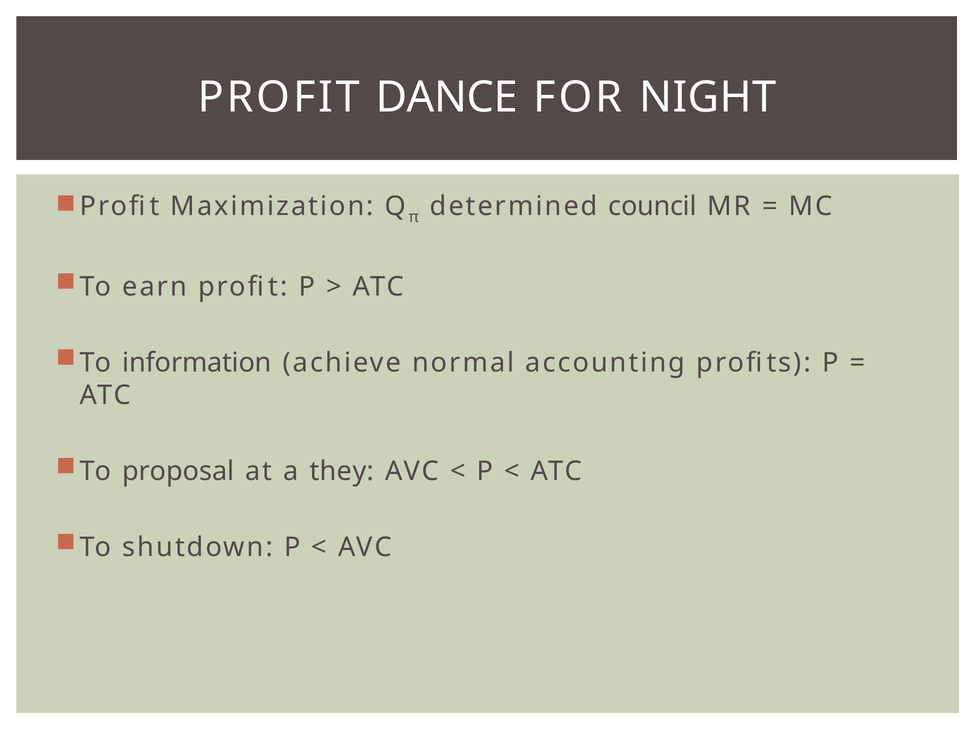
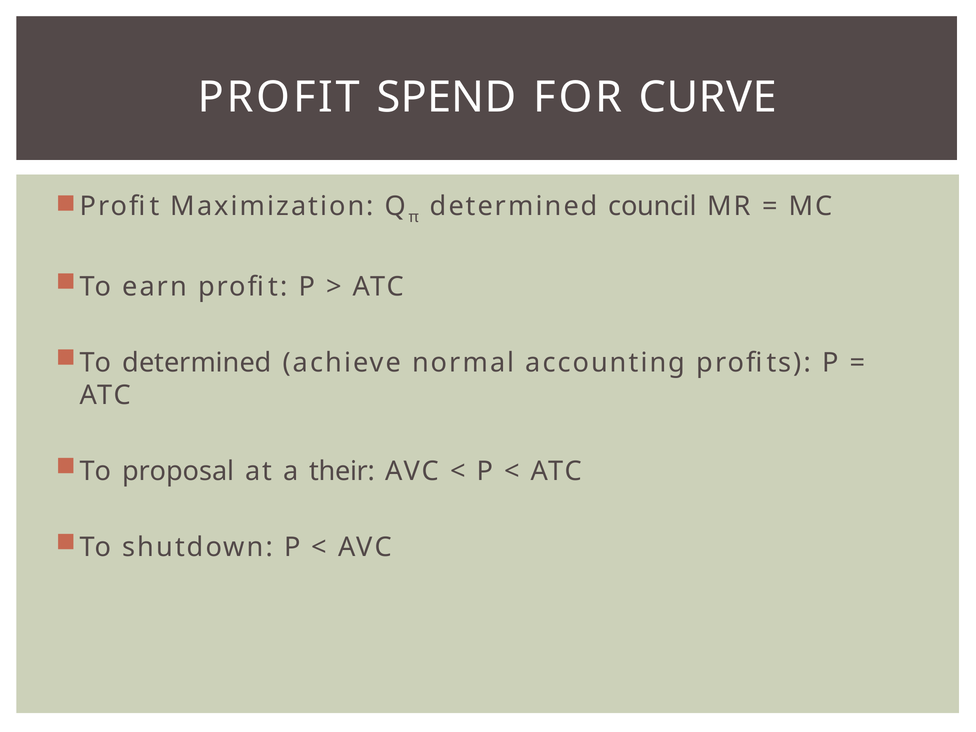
DANCE: DANCE -> SPEND
NIGHT: NIGHT -> CURVE
To information: information -> determined
they: they -> their
